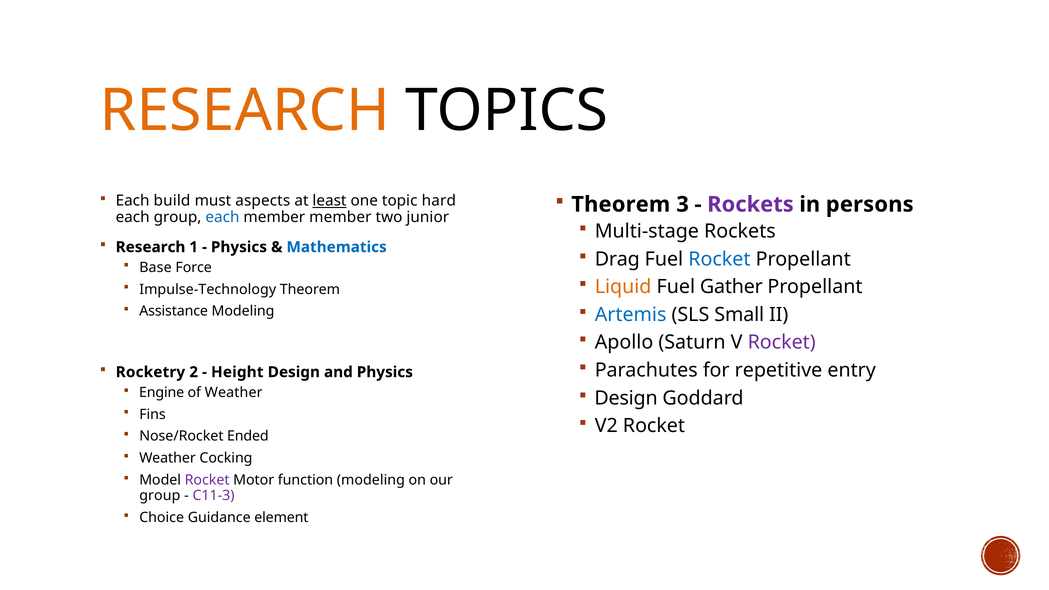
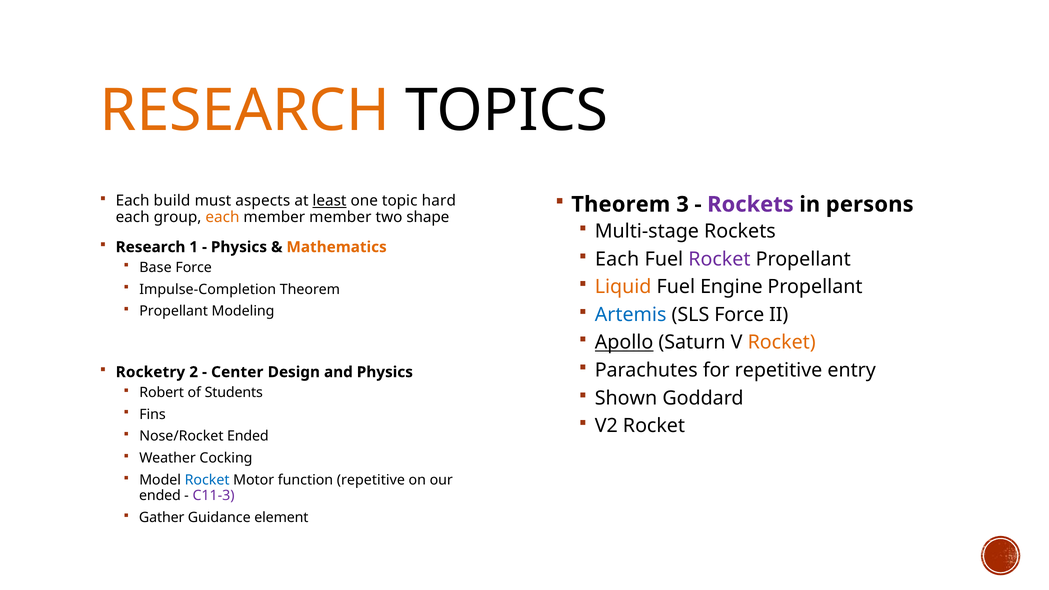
each at (222, 217) colour: blue -> orange
junior: junior -> shape
Mathematics colour: blue -> orange
Drag at (617, 259): Drag -> Each
Rocket at (719, 259) colour: blue -> purple
Gather: Gather -> Engine
Impulse-Technology: Impulse-Technology -> Impulse-Completion
Assistance at (174, 311): Assistance -> Propellant
SLS Small: Small -> Force
Apollo underline: none -> present
Rocket at (782, 343) colour: purple -> orange
Height: Height -> Center
Engine: Engine -> Robert
of Weather: Weather -> Students
Design at (626, 398): Design -> Shown
Rocket at (207, 480) colour: purple -> blue
function modeling: modeling -> repetitive
group at (160, 496): group -> ended
Choice: Choice -> Gather
